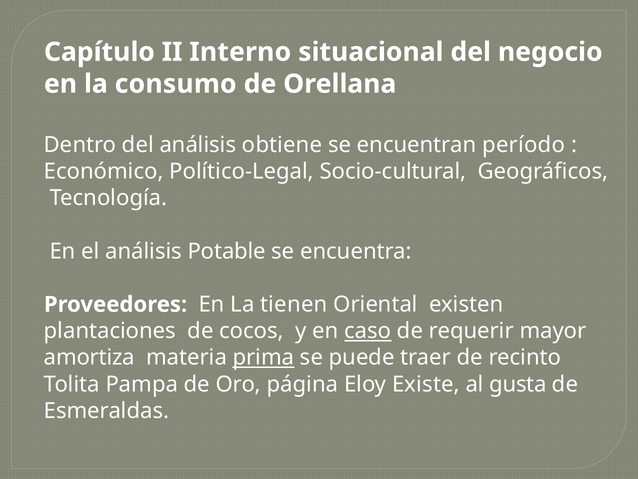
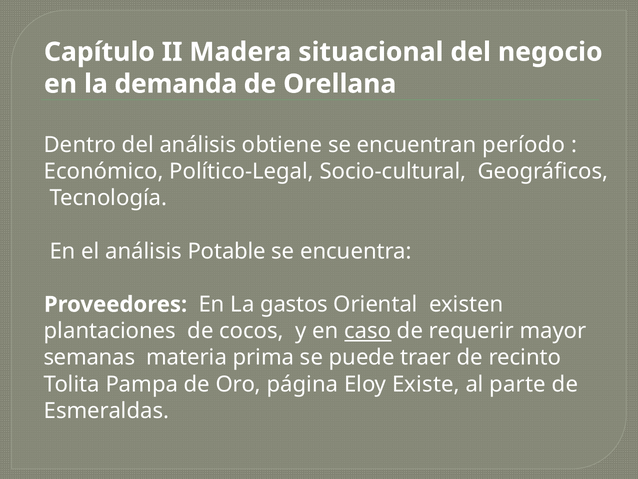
Interno: Interno -> Madera
consumo: consumo -> demanda
tienen: tienen -> gastos
amortiza: amortiza -> semanas
prima underline: present -> none
gusta: gusta -> parte
